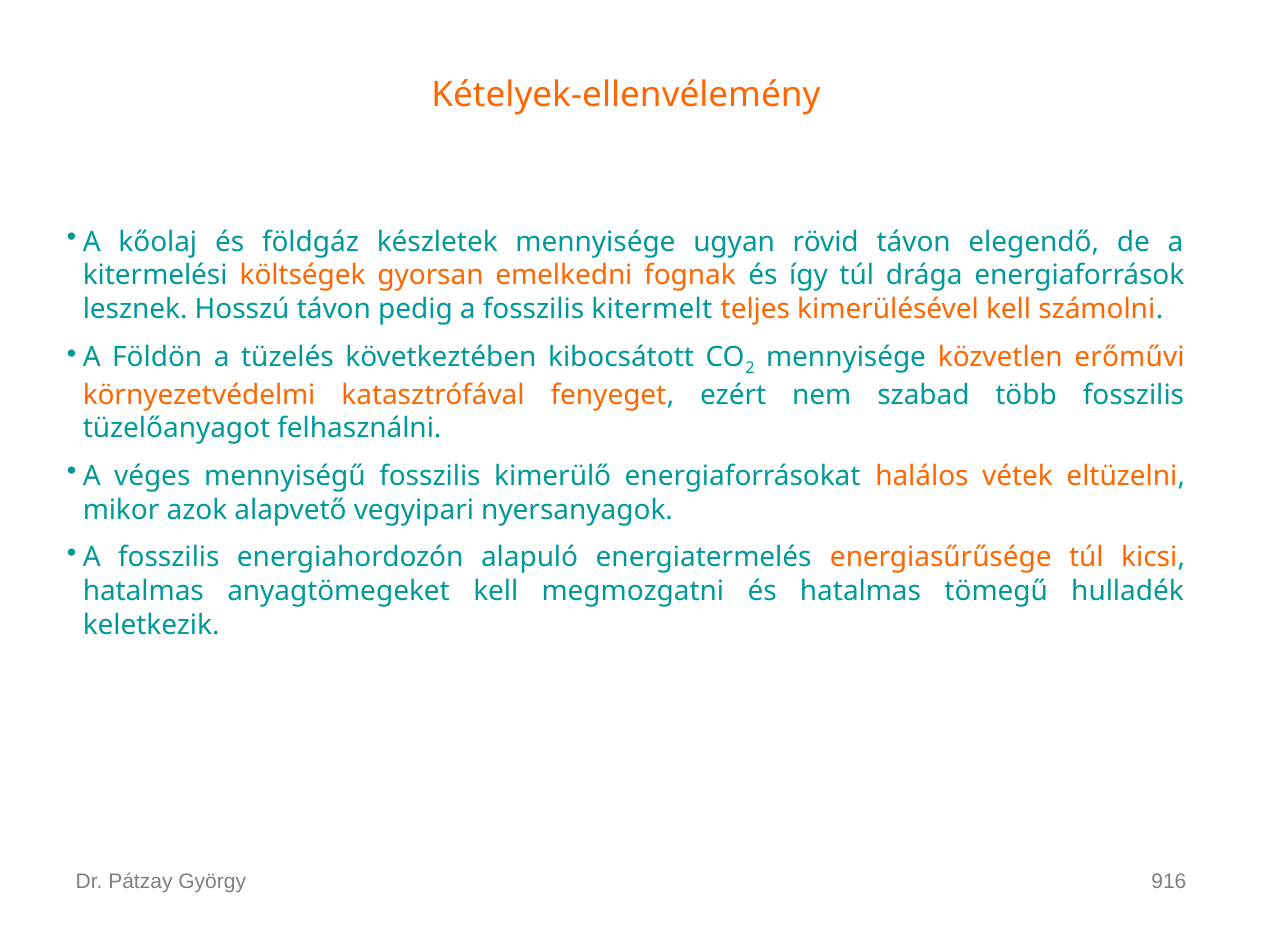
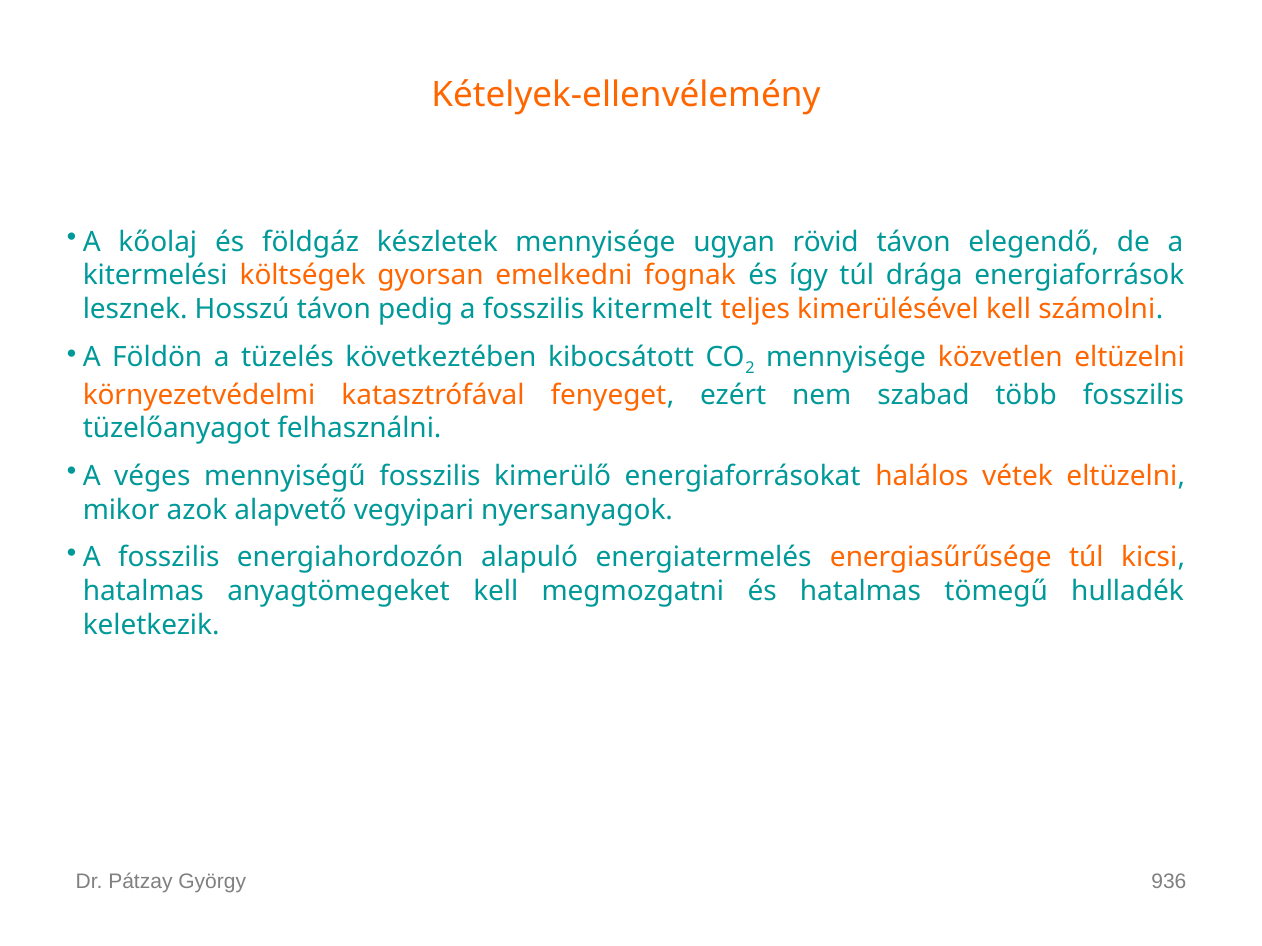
közvetlen erőművi: erőművi -> eltüzelni
916: 916 -> 936
